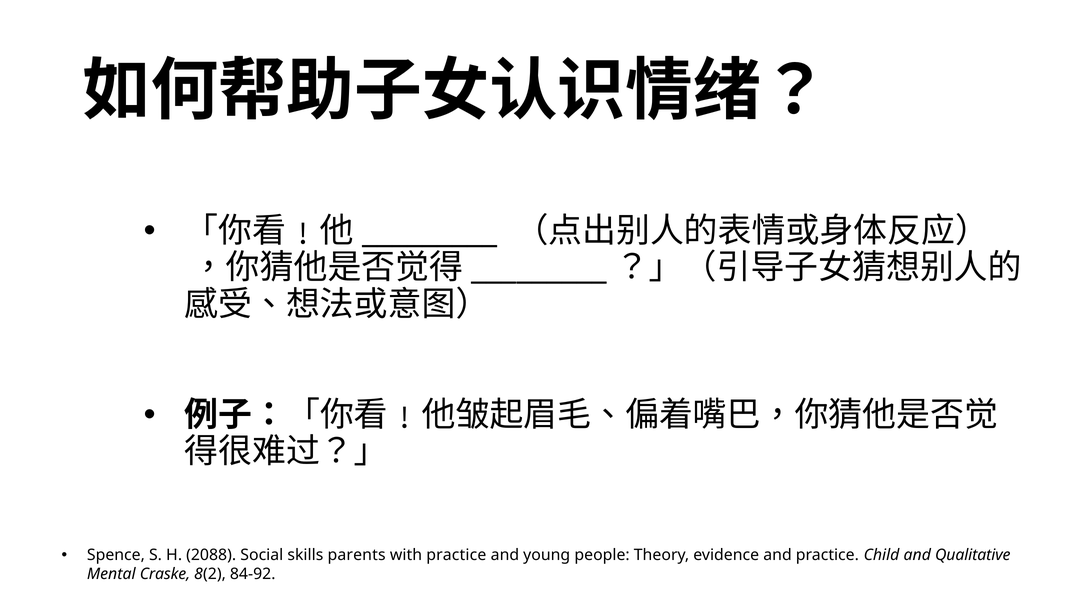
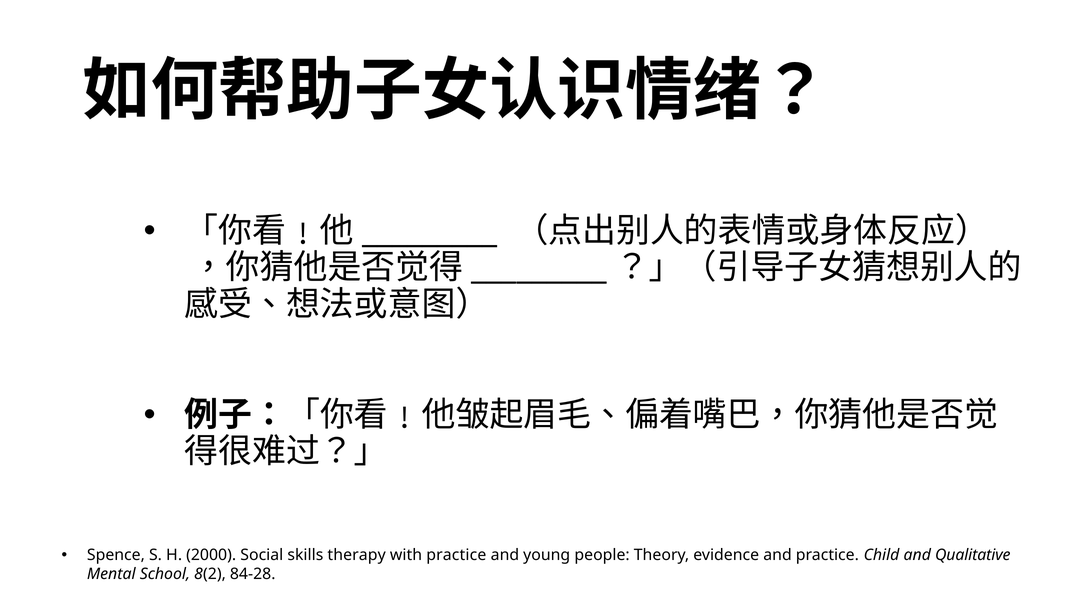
2088: 2088 -> 2000
parents: parents -> therapy
Craske: Craske -> School
84-92: 84-92 -> 84-28
